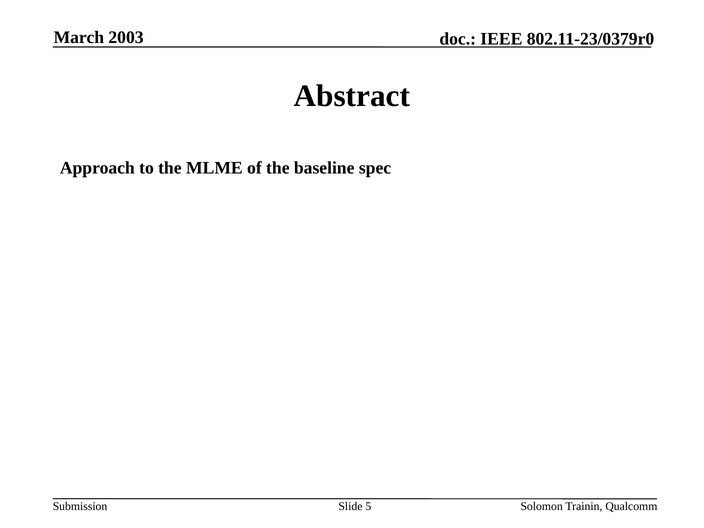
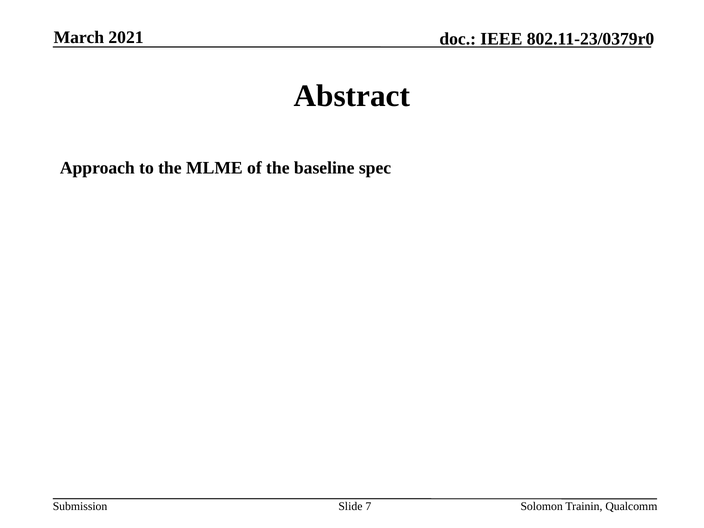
2003: 2003 -> 2021
5: 5 -> 7
